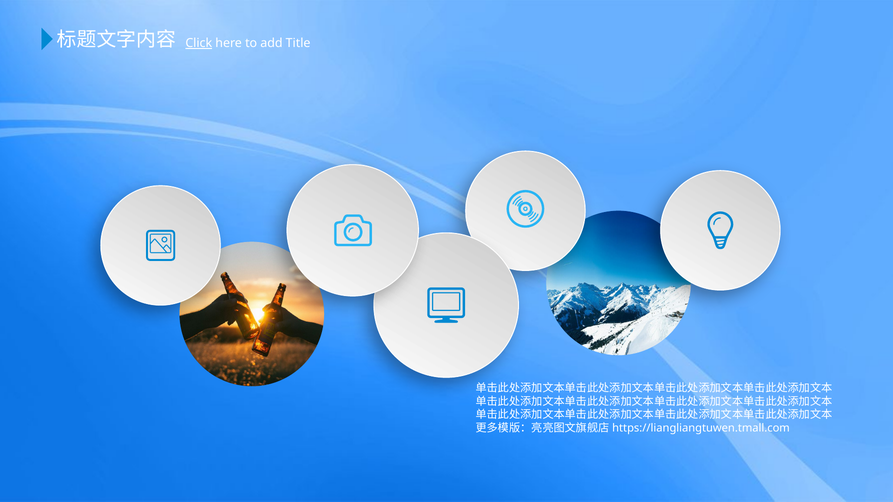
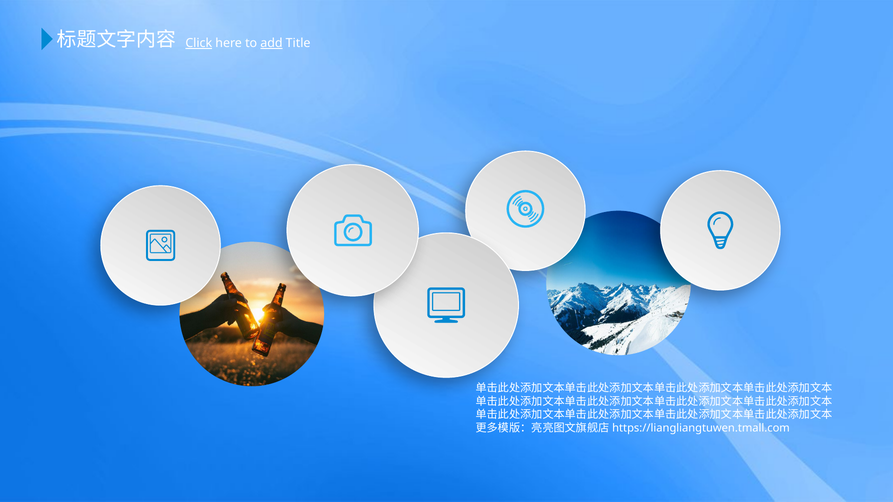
add underline: none -> present
